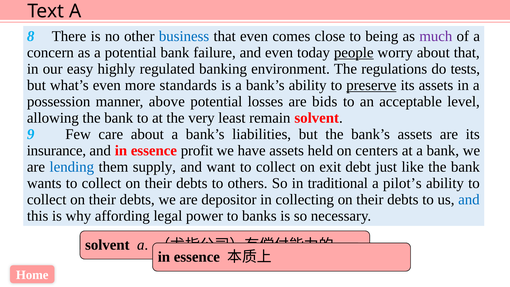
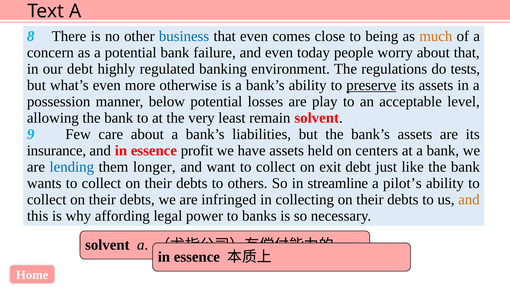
much colour: purple -> orange
people underline: present -> none
our easy: easy -> debt
standards: standards -> otherwise
above: above -> below
bids: bids -> play
supply: supply -> longer
traditional: traditional -> streamline
depositor: depositor -> infringed
and at (469, 200) colour: blue -> orange
